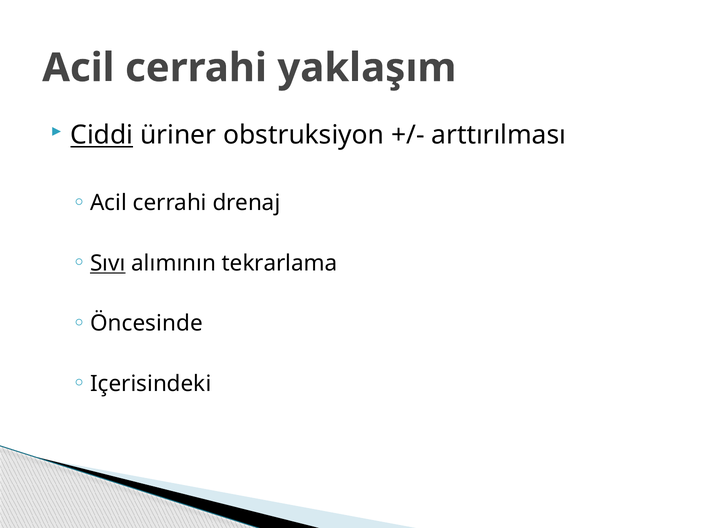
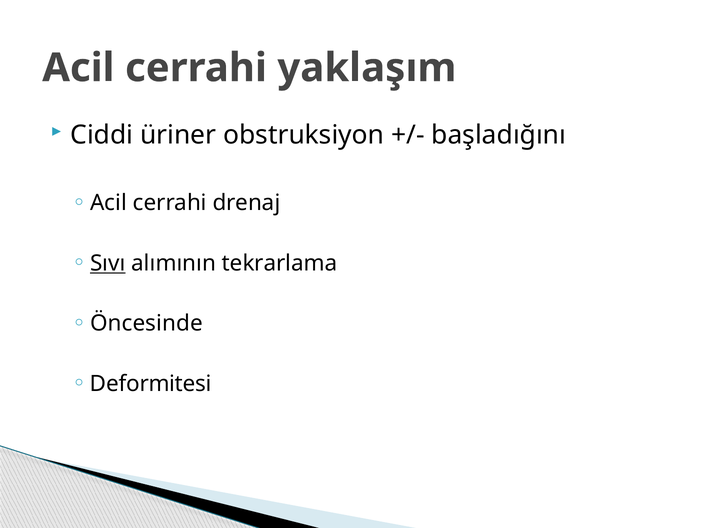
Ciddi underline: present -> none
arttırılması: arttırılması -> başladığını
Içerisindeki: Içerisindeki -> Deformitesi
